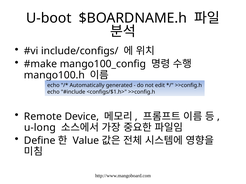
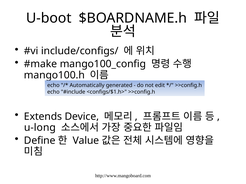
Remote: Remote -> Extends
